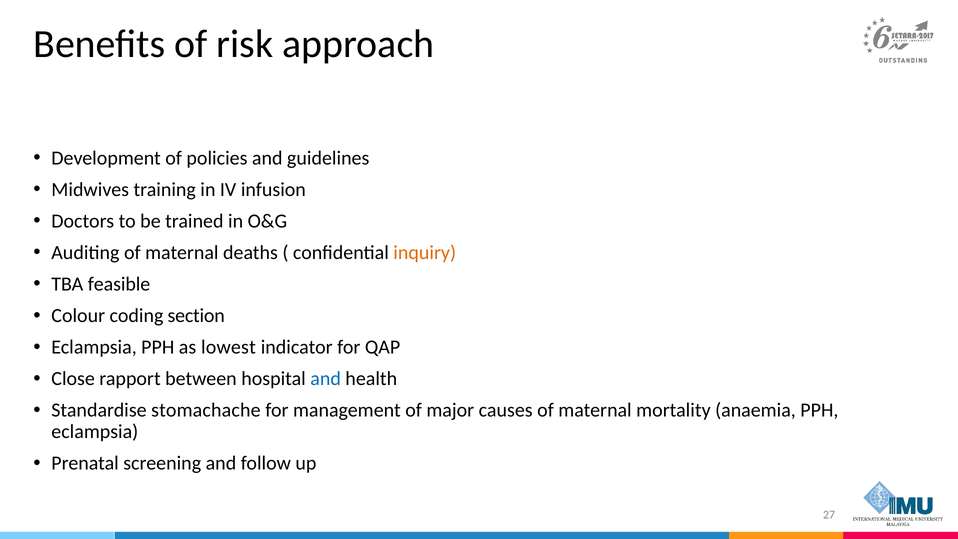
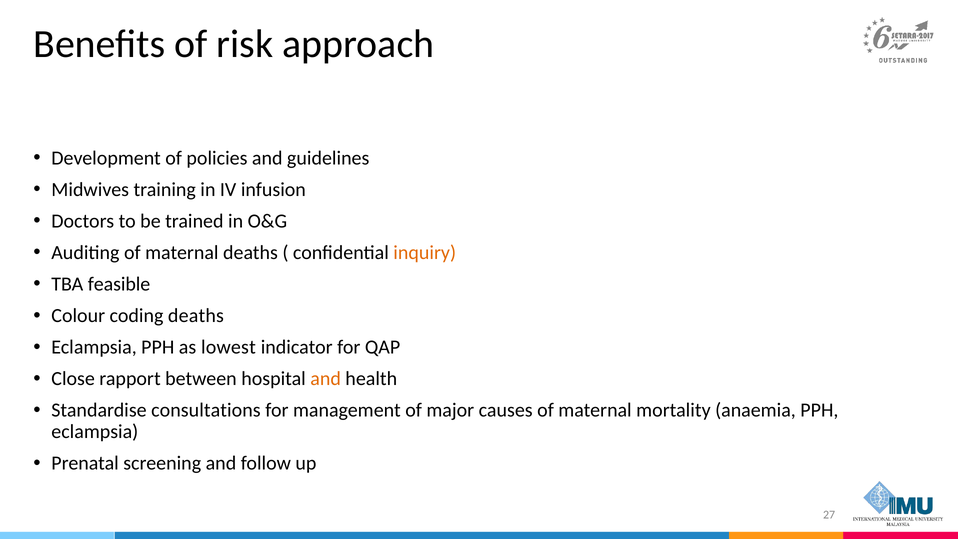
coding section: section -> deaths
and at (326, 379) colour: blue -> orange
stomachache: stomachache -> consultations
